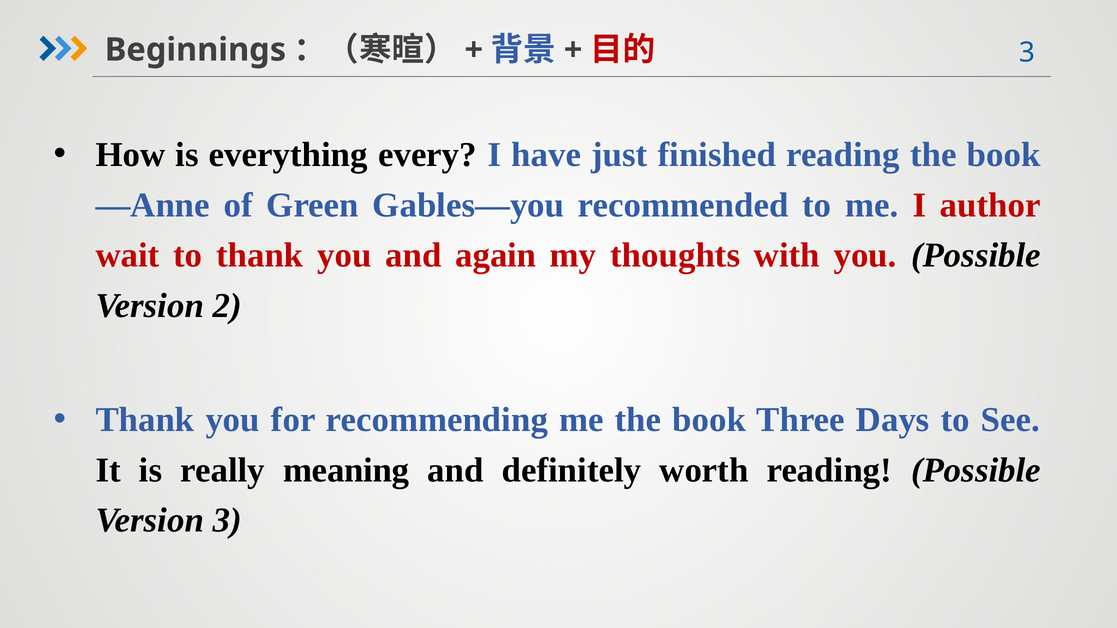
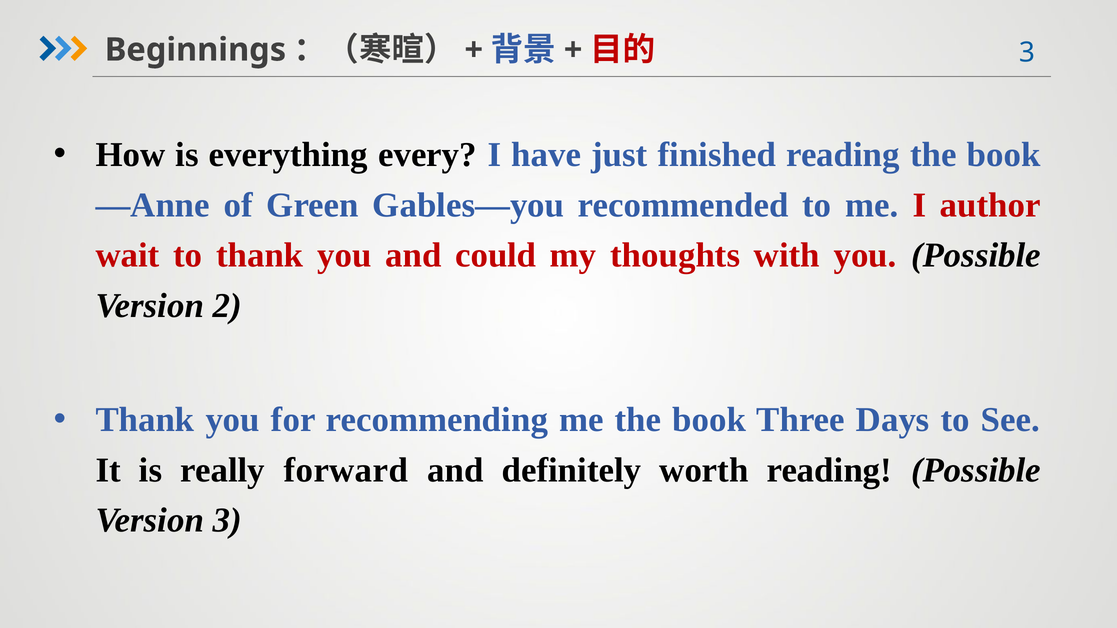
again: again -> could
meaning: meaning -> forward
